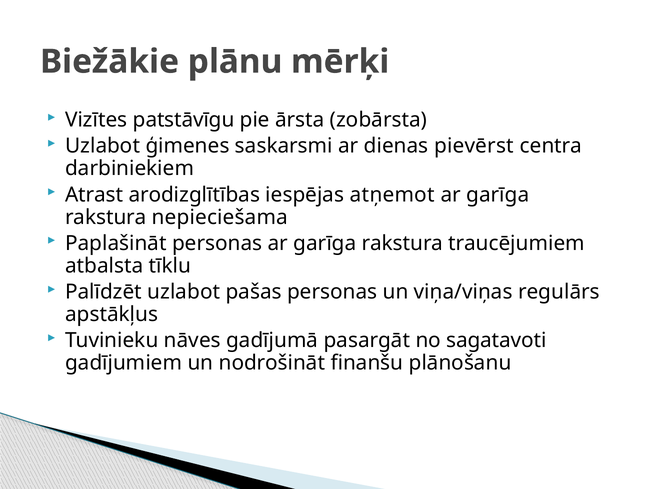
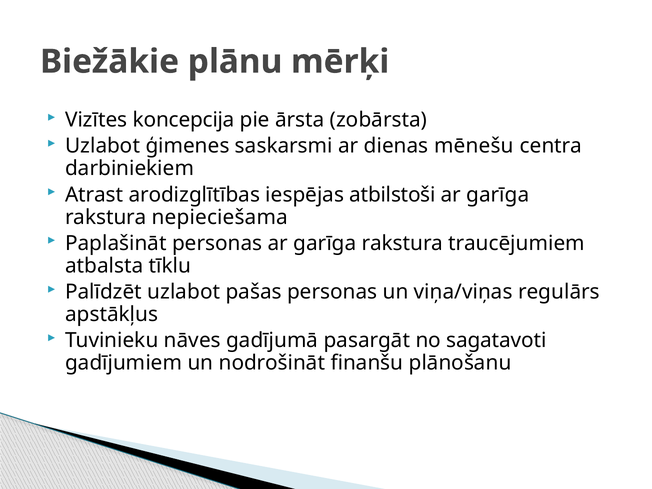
patstāvīgu: patstāvīgu -> koncepcija
pievērst: pievērst -> mēnešu
atņemot: atņemot -> atbilstoši
